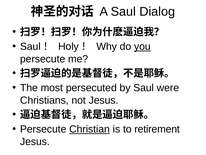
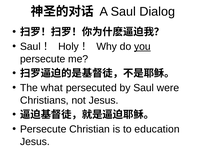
most: most -> what
Christian underline: present -> none
retirement: retirement -> education
